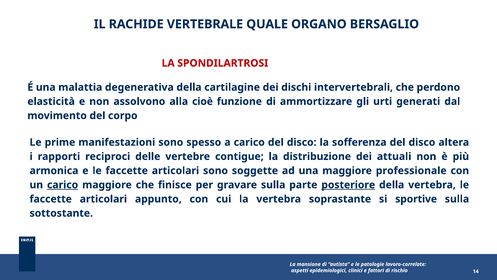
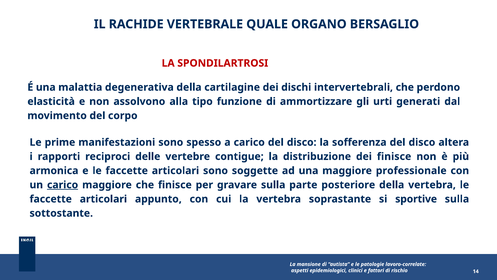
cioè: cioè -> tipo
dei attuali: attuali -> finisce
posteriore underline: present -> none
